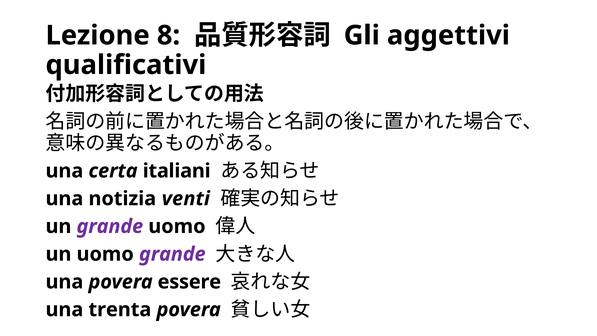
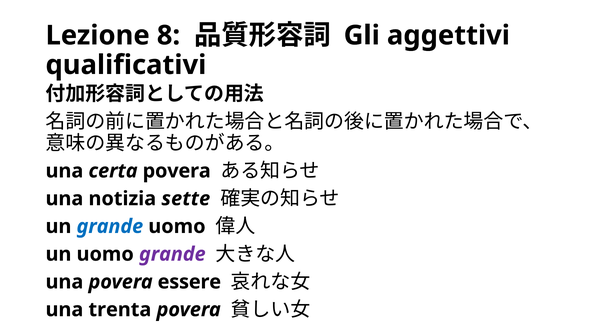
certa italiani: italiani -> povera
venti: venti -> sette
grande at (110, 226) colour: purple -> blue
